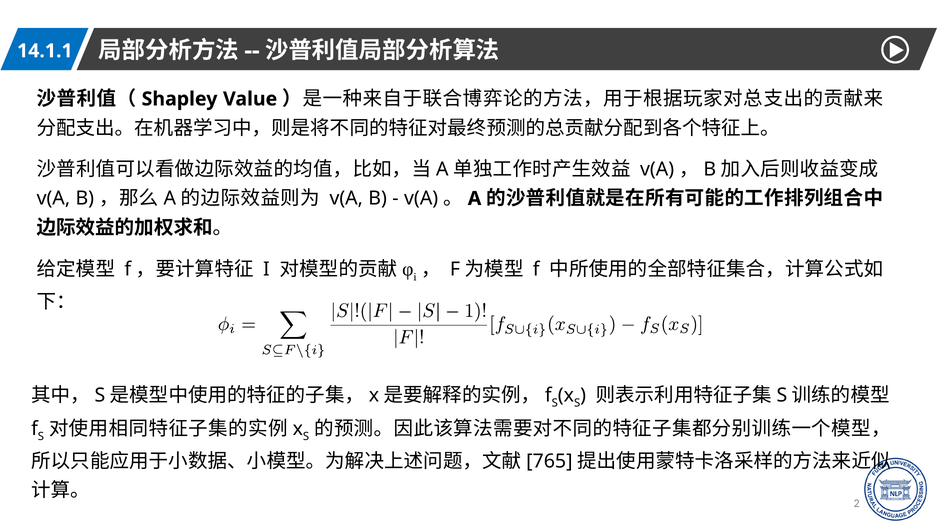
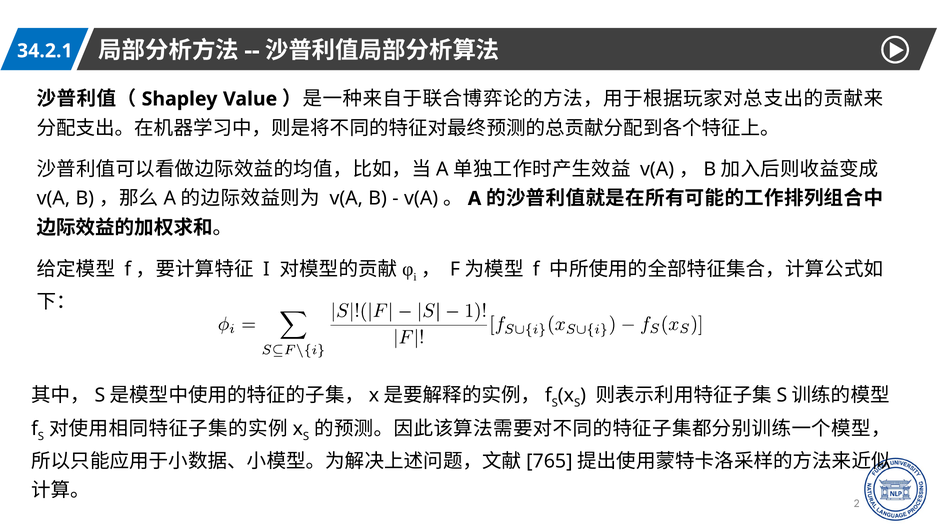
14.1.1: 14.1.1 -> 34.2.1
